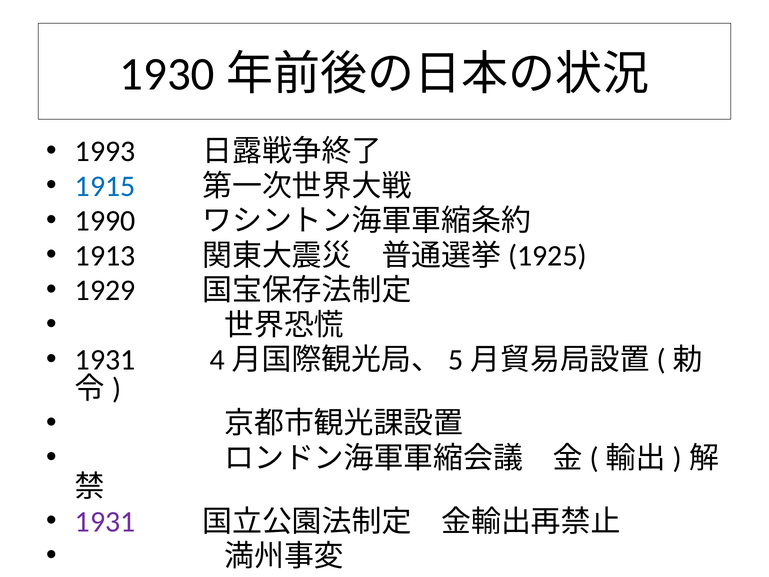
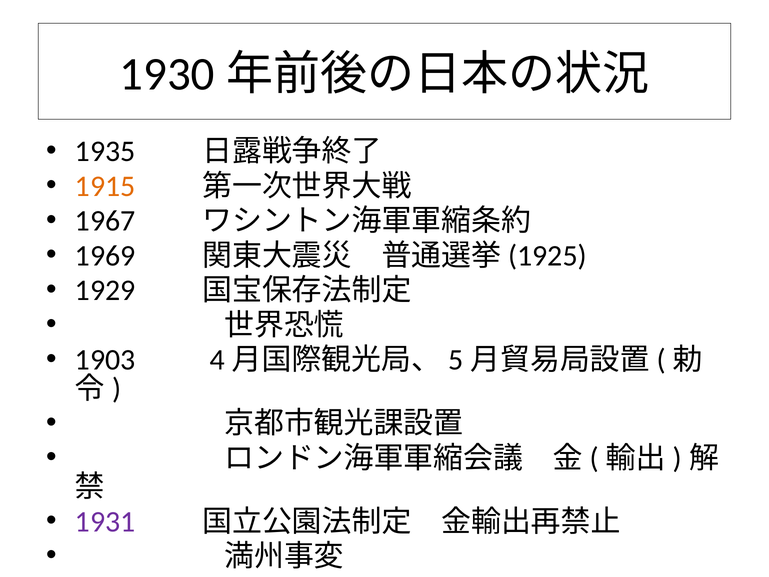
1993: 1993 -> 1935
1915 colour: blue -> orange
1990: 1990 -> 1967
1913: 1913 -> 1969
1931 at (105, 360): 1931 -> 1903
